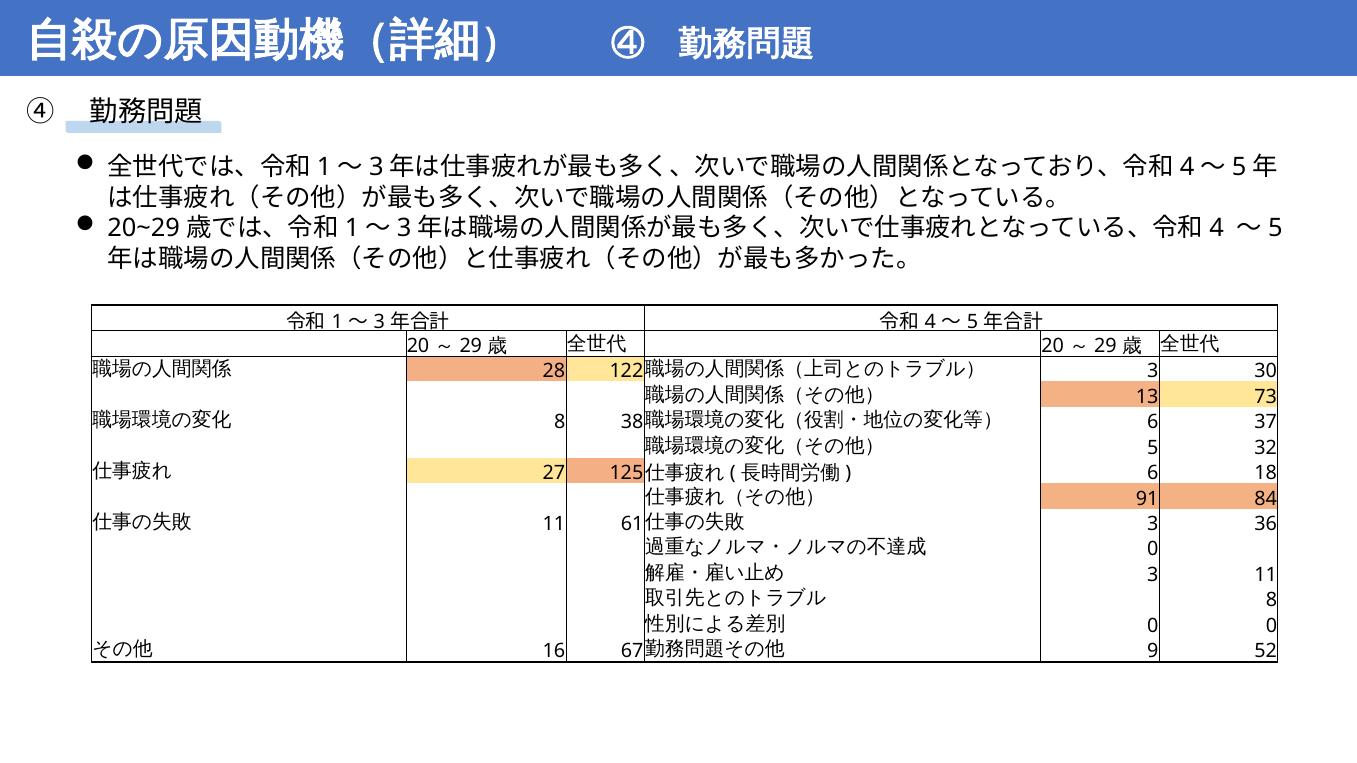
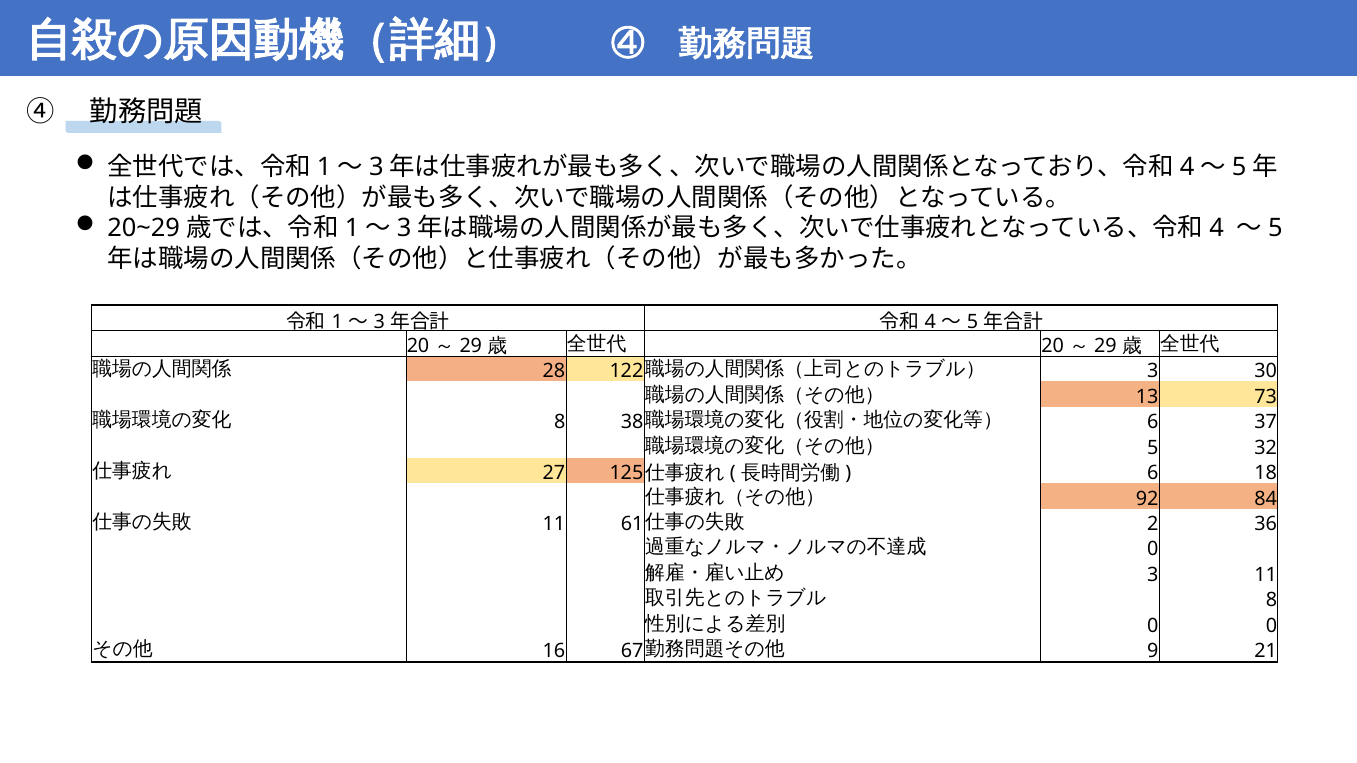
91: 91 -> 92
3 at (1153, 524): 3 -> 2
52: 52 -> 21
